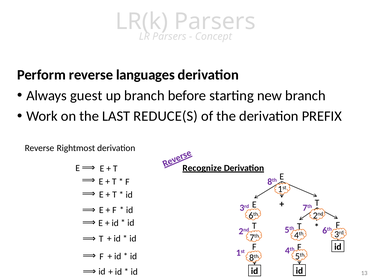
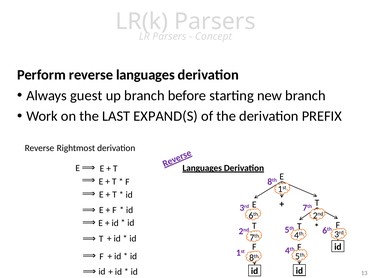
REDUCE(S: REDUCE(S -> EXPAND(S
Recognize at (202, 168): Recognize -> Languages
